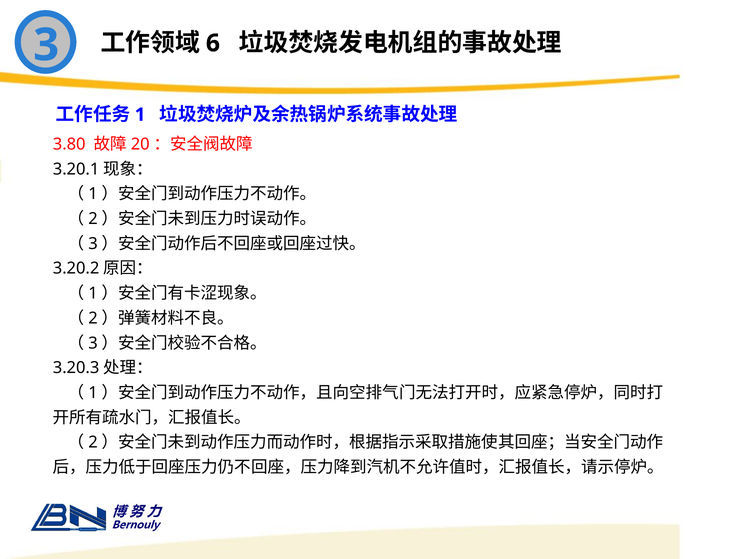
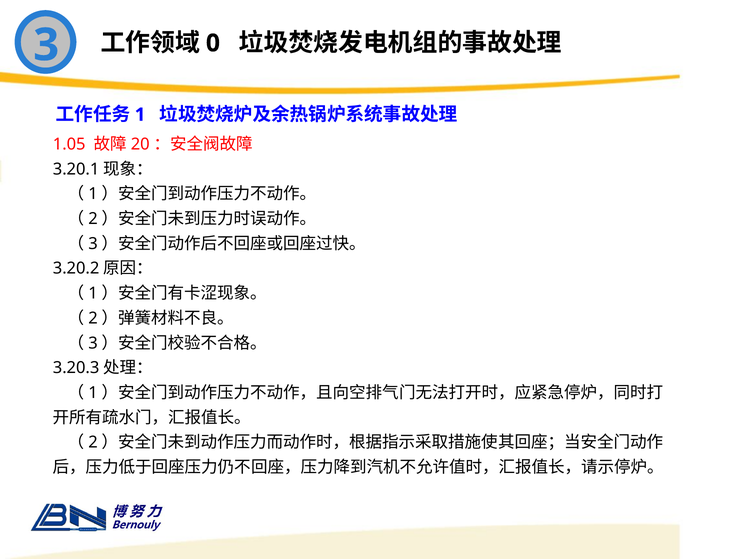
6: 6 -> 0
3.80: 3.80 -> 1.05
